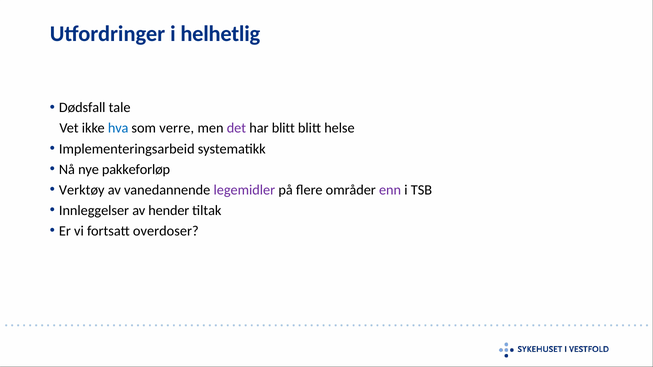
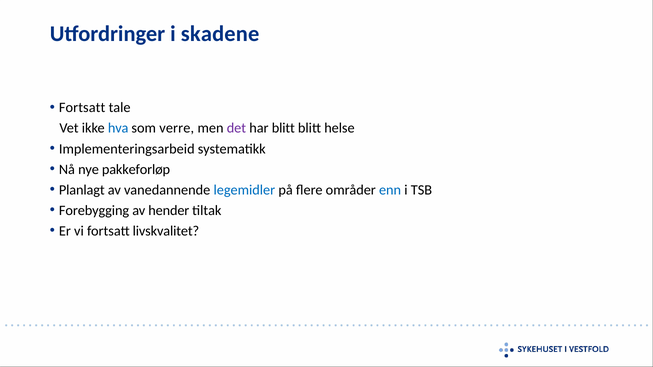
helhetlig: helhetlig -> skadene
Dødsfall at (82, 108): Dødsfall -> Fortsatt
Verktøy: Verktøy -> Planlagt
legemidler colour: purple -> blue
enn colour: purple -> blue
Innleggelser: Innleggelser -> Forebygging
overdoser: overdoser -> livskvalitet
